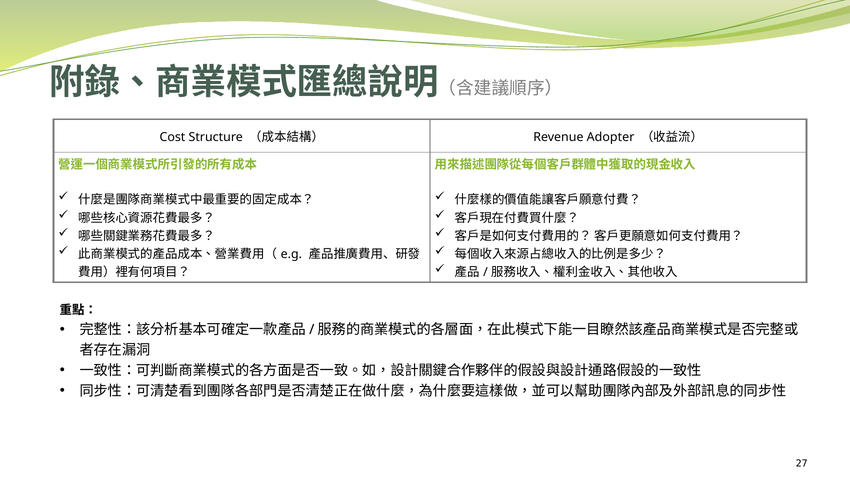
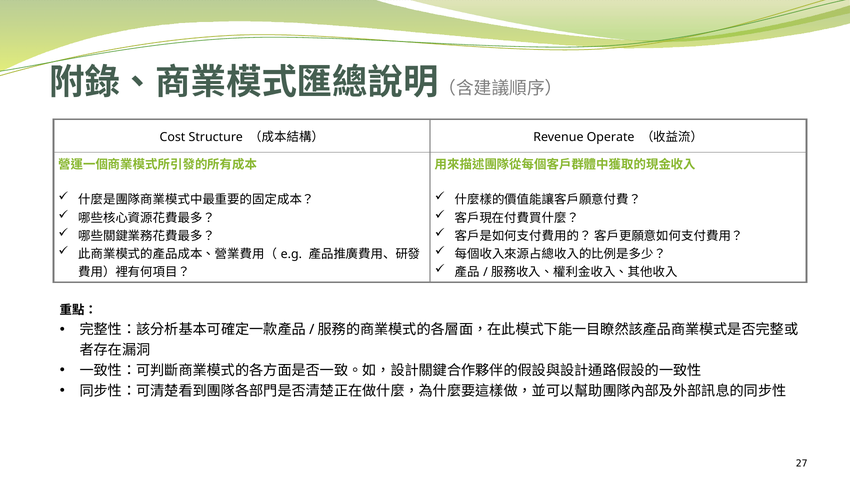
Adopter: Adopter -> Operate
